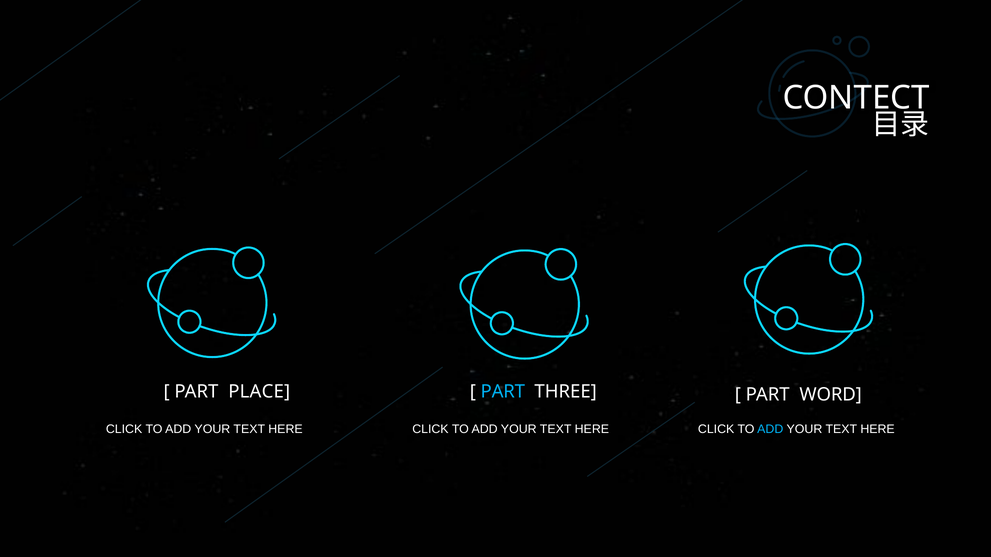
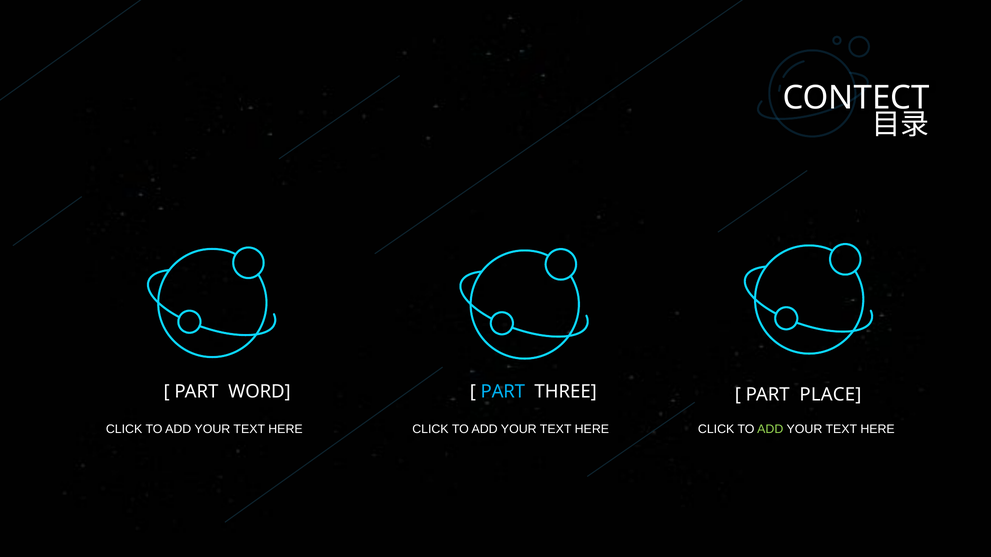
PLACE: PLACE -> WORD
WORD: WORD -> PLACE
ADD at (770, 430) colour: light blue -> light green
